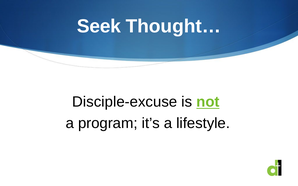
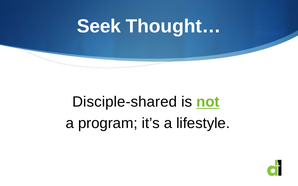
Disciple-excuse: Disciple-excuse -> Disciple-shared
